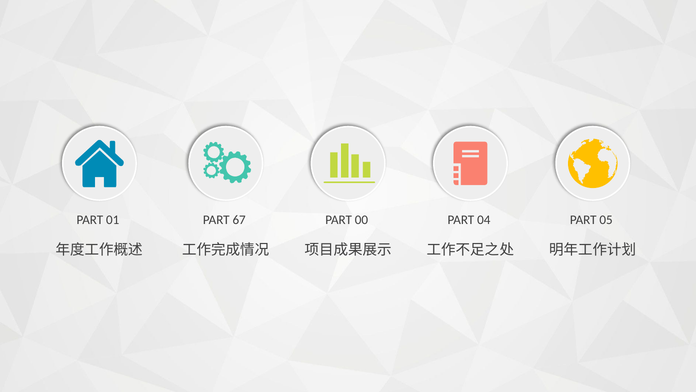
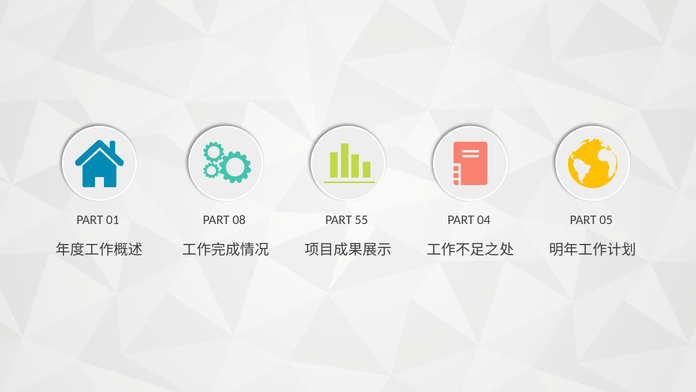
67: 67 -> 08
00: 00 -> 55
